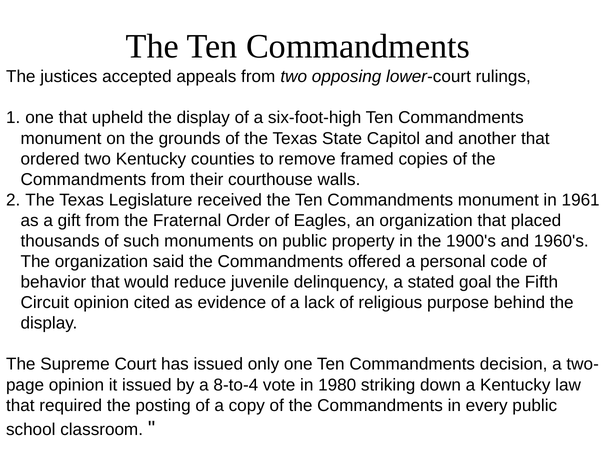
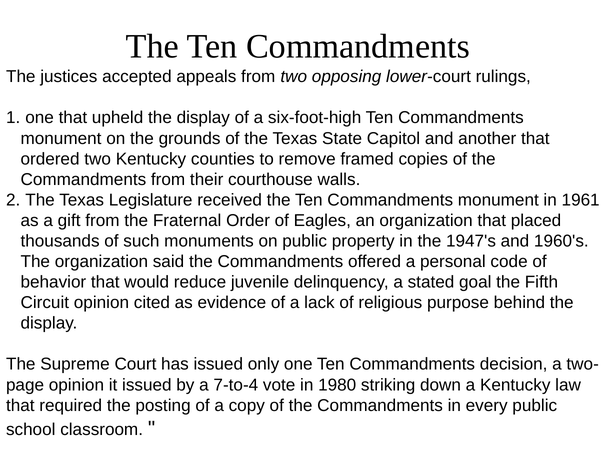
1900's: 1900's -> 1947's
8-to-4: 8-to-4 -> 7-to-4
